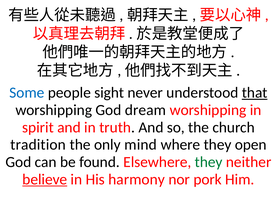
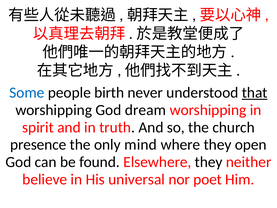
sight: sight -> birth
tradition: tradition -> presence
they at (209, 162) colour: green -> black
believe underline: present -> none
harmony: harmony -> universal
pork: pork -> poet
